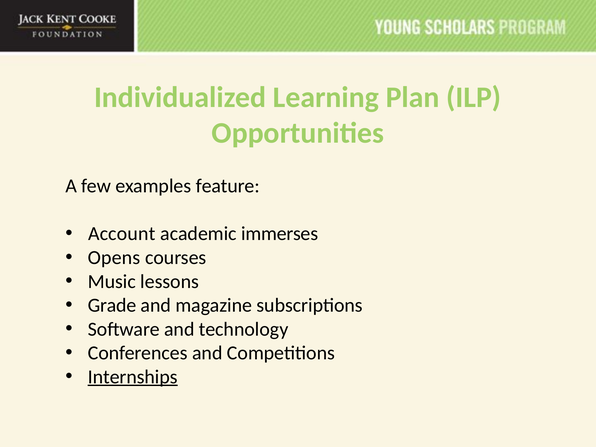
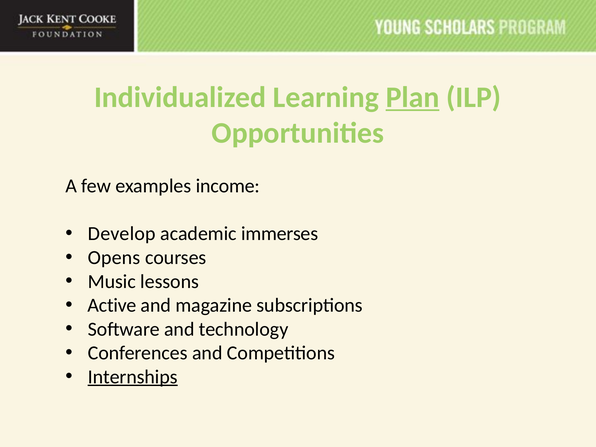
Plan underline: none -> present
feature: feature -> income
Account: Account -> Develop
Grade: Grade -> Active
